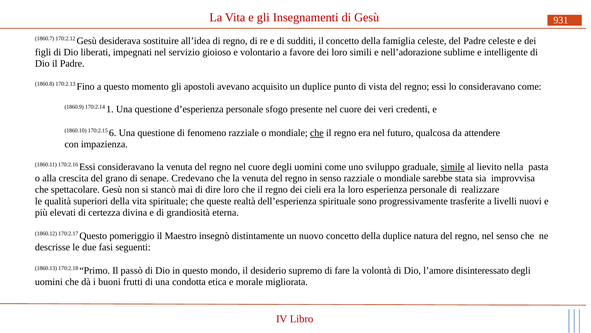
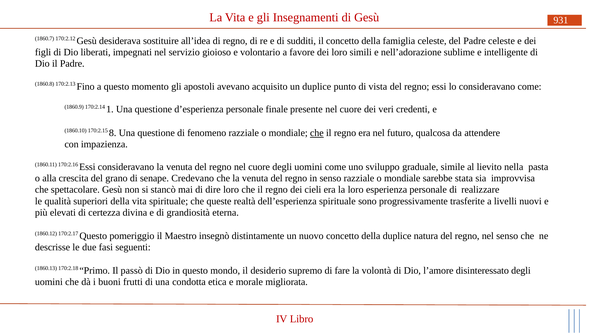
sfogo: sfogo -> finale
6: 6 -> 8
simile underline: present -> none
